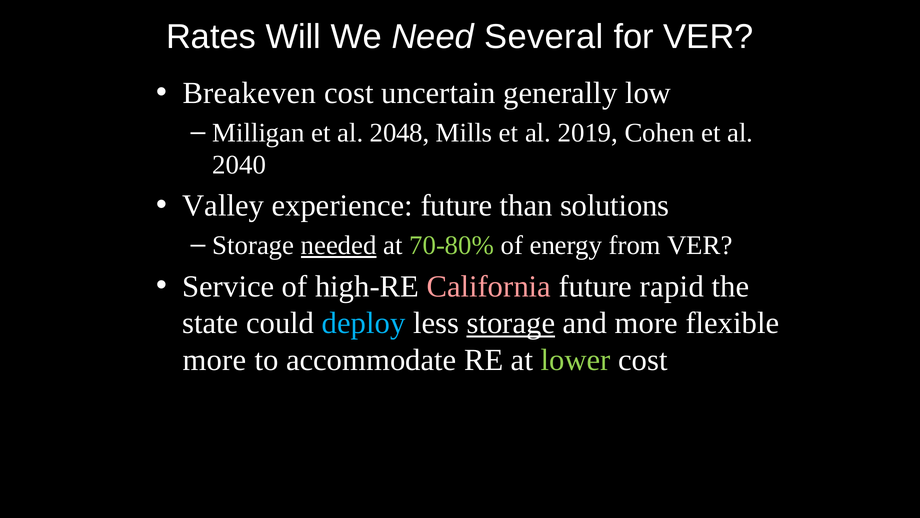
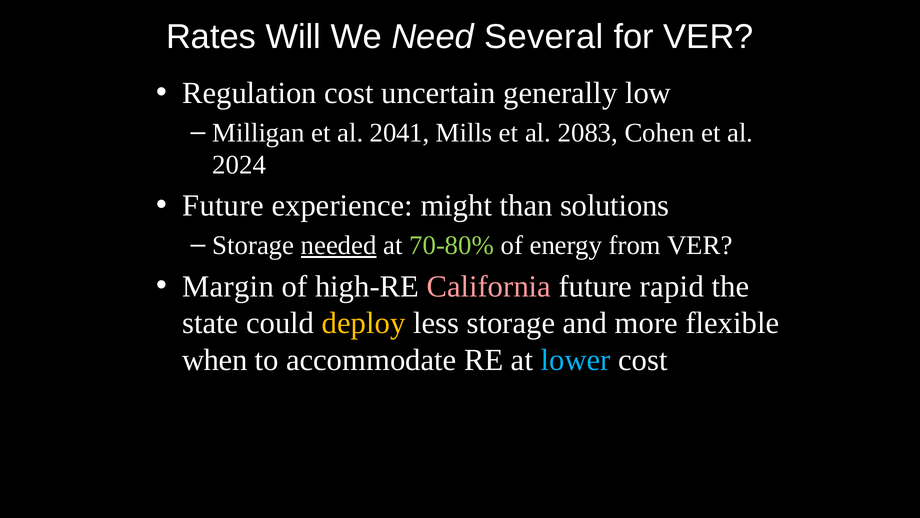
Breakeven: Breakeven -> Regulation
2048: 2048 -> 2041
2019: 2019 -> 2083
2040: 2040 -> 2024
Valley at (223, 206): Valley -> Future
experience future: future -> might
Service: Service -> Margin
deploy colour: light blue -> yellow
storage at (511, 323) underline: present -> none
more at (214, 360): more -> when
lower colour: light green -> light blue
